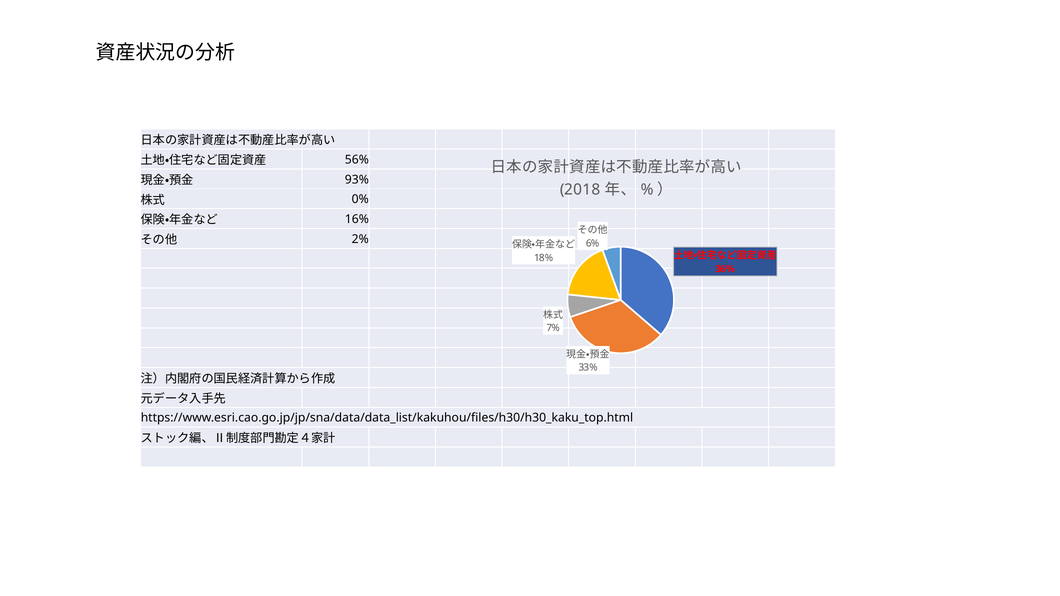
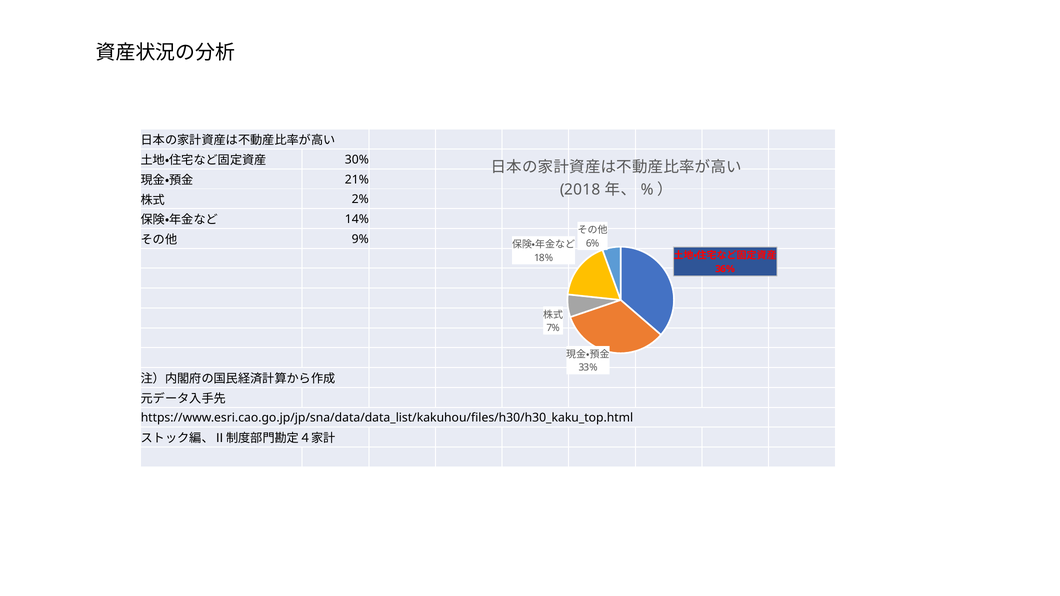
56%: 56% -> 30%
93%: 93% -> 21%
0%: 0% -> 2%
16%: 16% -> 14%
2%: 2% -> 9%
